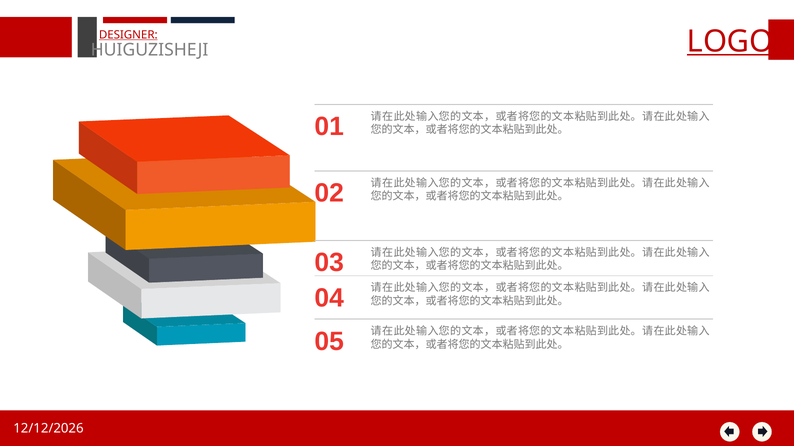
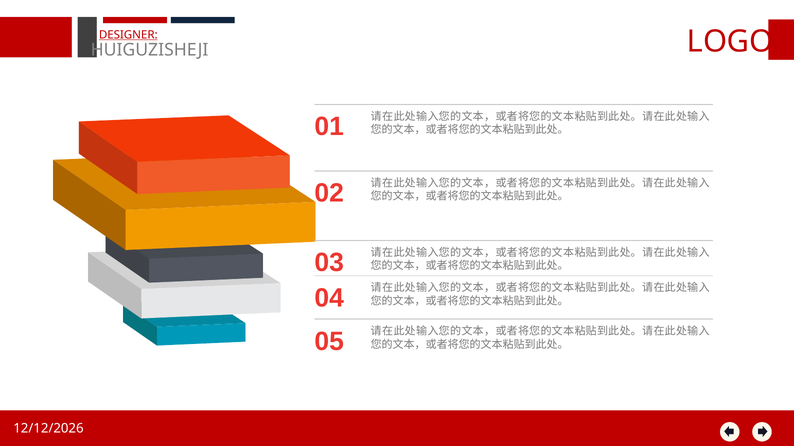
LOGO underline: present -> none
